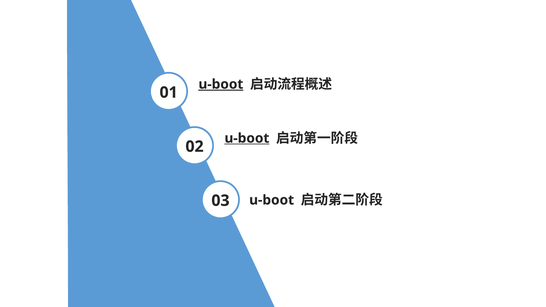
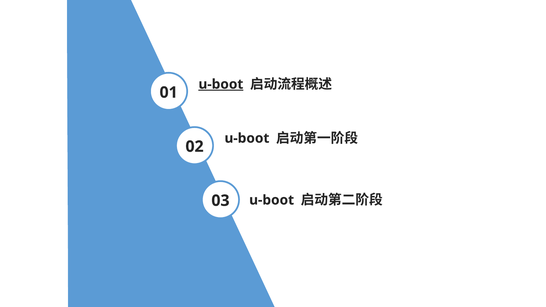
u-boot at (247, 138) underline: present -> none
